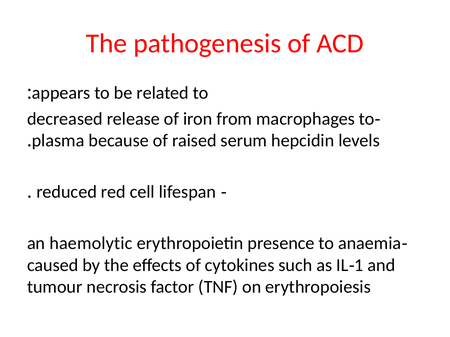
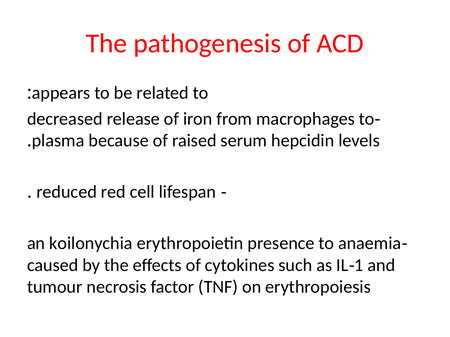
haemolytic: haemolytic -> koilonychia
